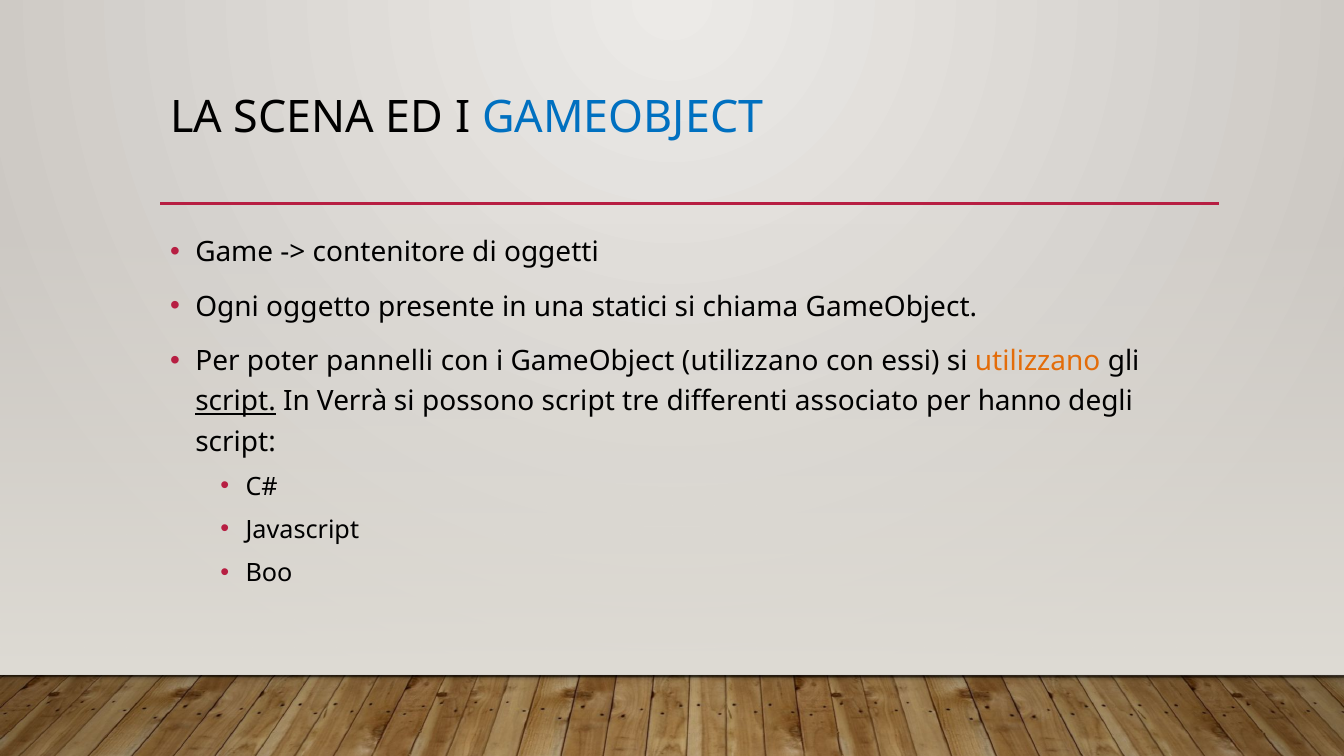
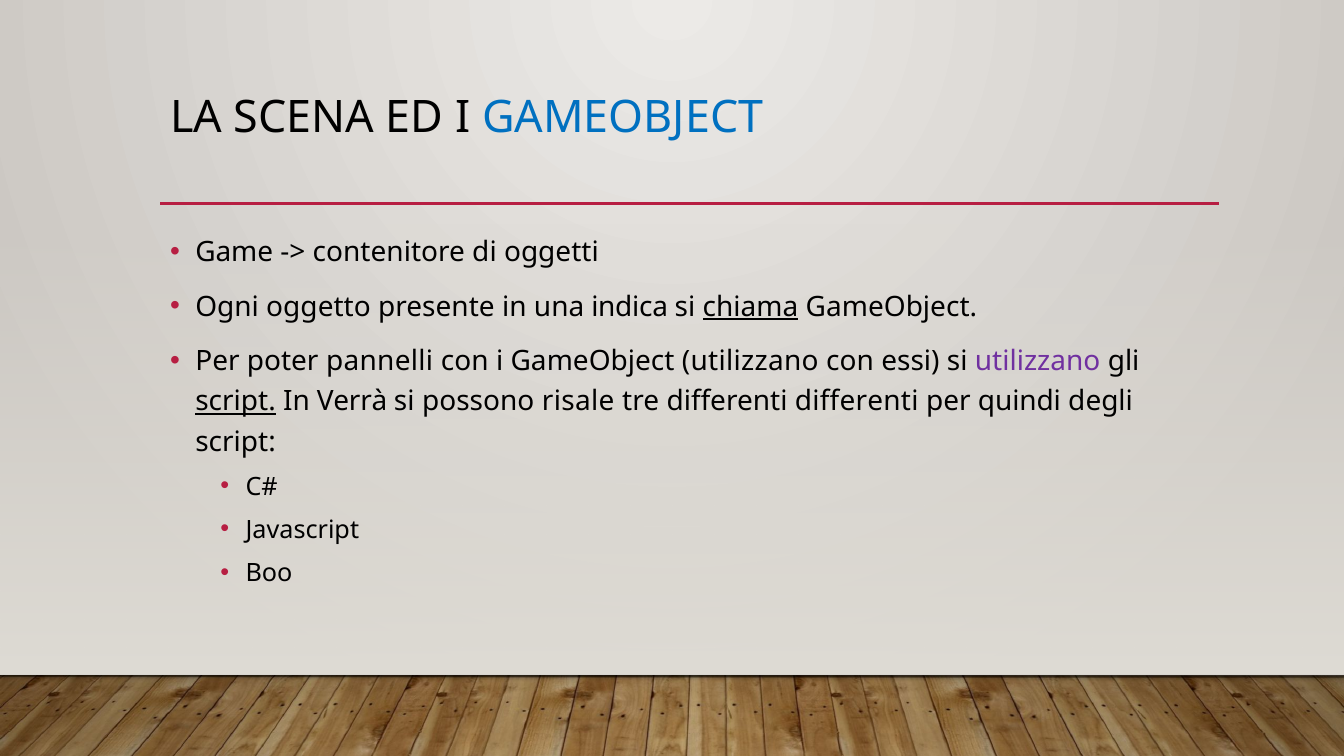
statici: statici -> indica
chiama underline: none -> present
utilizzano at (1038, 361) colour: orange -> purple
possono script: script -> risale
differenti associato: associato -> differenti
hanno: hanno -> quindi
